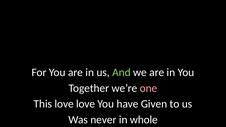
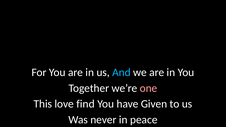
And colour: light green -> light blue
love love: love -> find
whole: whole -> peace
